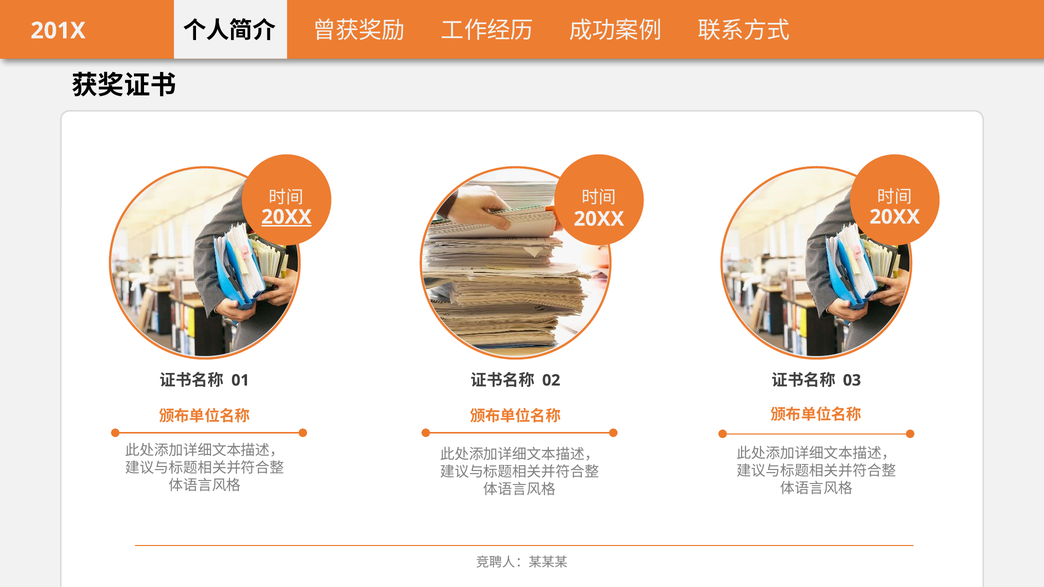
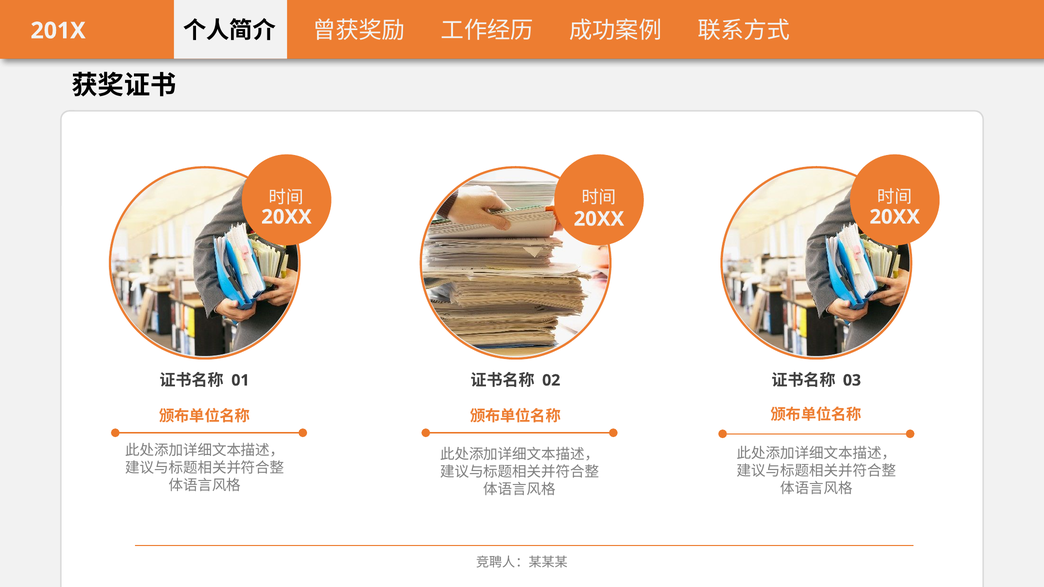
20XX at (287, 217) underline: present -> none
